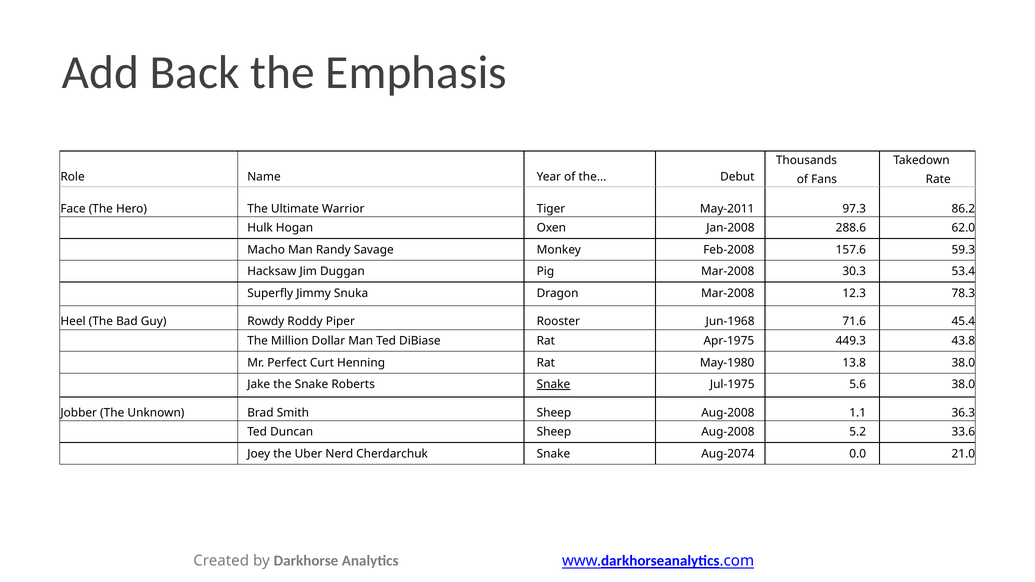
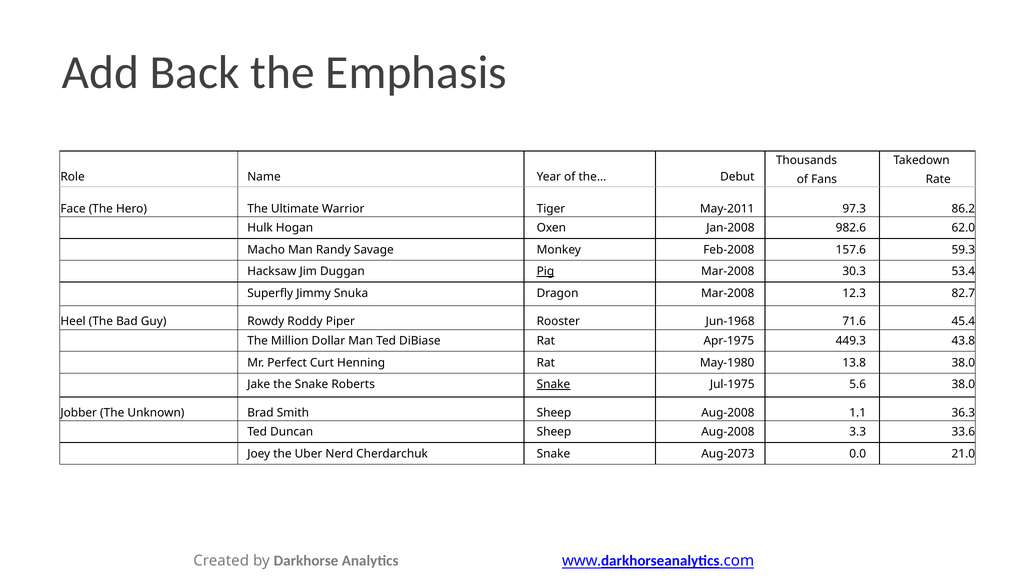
288.6: 288.6 -> 982.6
Pig underline: none -> present
78.3: 78.3 -> 82.7
5.2: 5.2 -> 3.3
Aug-2074: Aug-2074 -> Aug-2073
